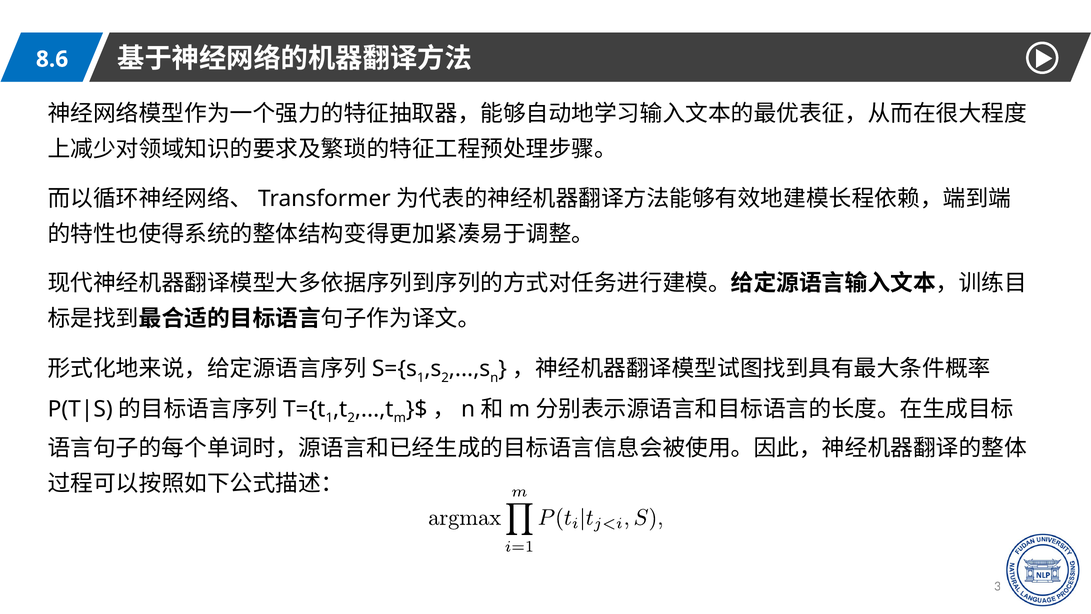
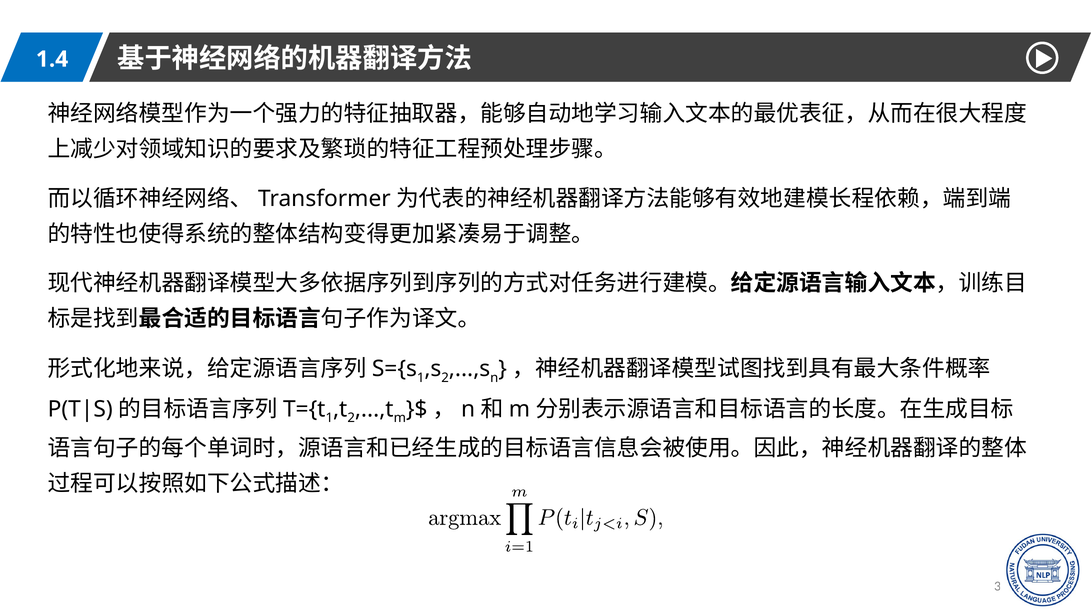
8.6: 8.6 -> 1.4
